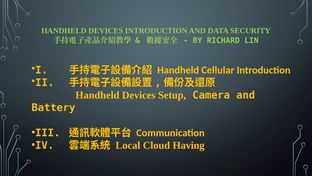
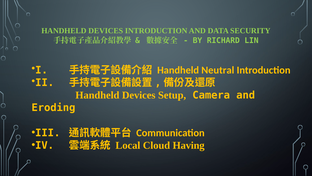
Cellular: Cellular -> Neutral
Battery: Battery -> Eroding
